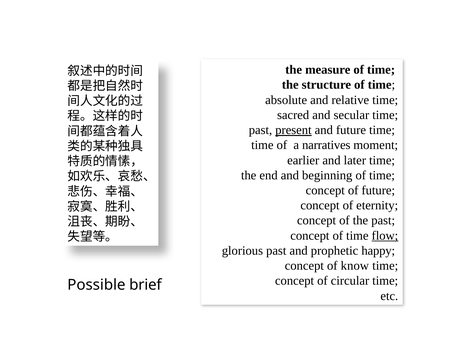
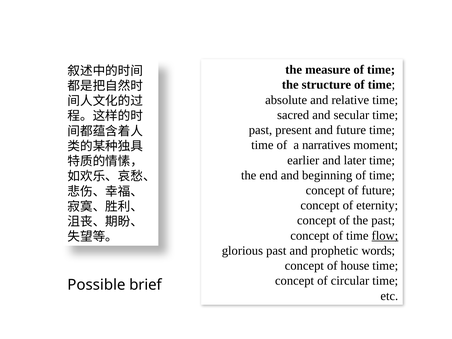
present underline: present -> none
happy: happy -> words
know: know -> house
